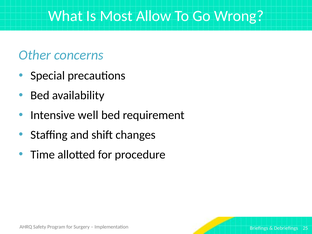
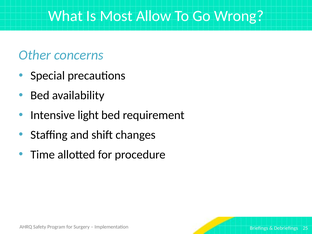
well: well -> light
